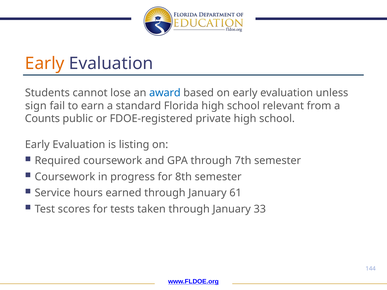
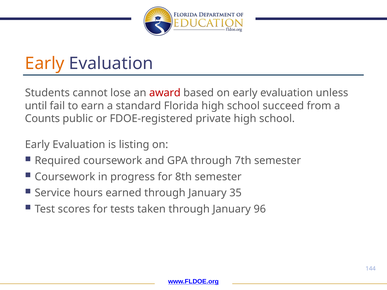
award colour: blue -> red
sign: sign -> until
relevant: relevant -> succeed
61: 61 -> 35
33: 33 -> 96
